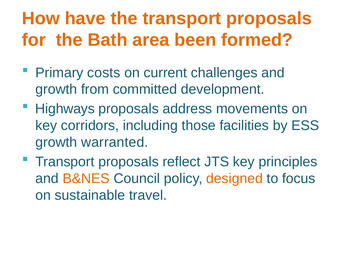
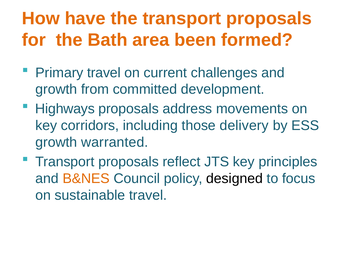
Primary costs: costs -> travel
facilities: facilities -> delivery
designed colour: orange -> black
